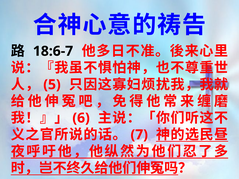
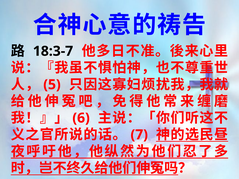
18:6-7: 18:6-7 -> 18:3-7
